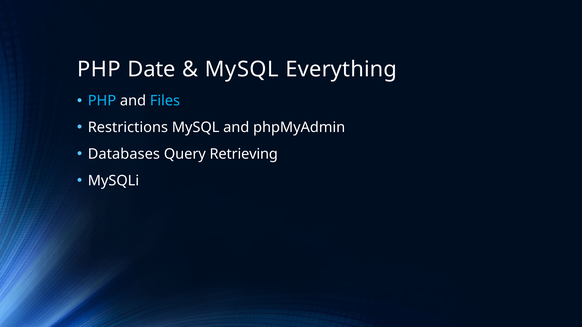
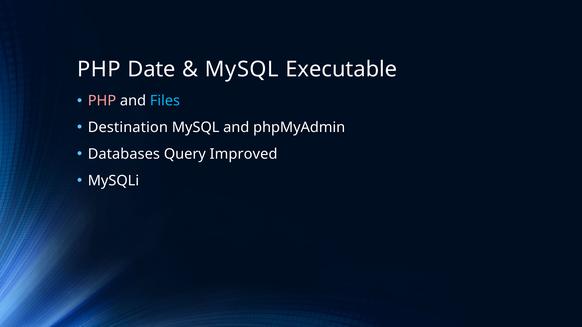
Everything: Everything -> Executable
PHP at (102, 101) colour: light blue -> pink
Restrictions: Restrictions -> Destination
Retrieving: Retrieving -> Improved
